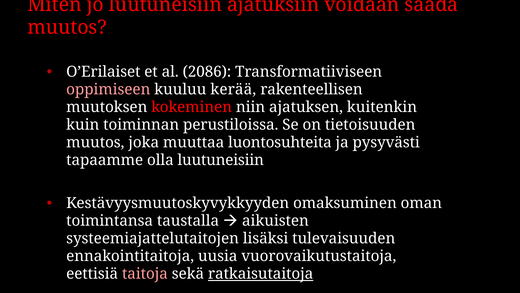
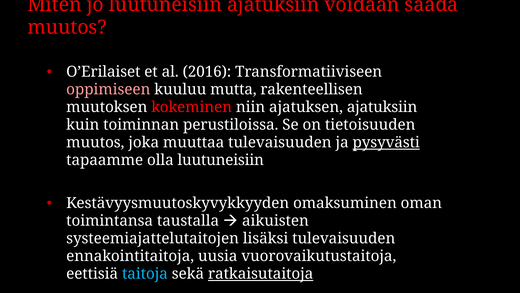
2086: 2086 -> 2016
kerää: kerää -> mutta
ajatuksen kuitenkin: kuitenkin -> ajatuksiin
muuttaa luontosuhteita: luontosuhteita -> tulevaisuuden
pysyvästi underline: none -> present
taitoja colour: pink -> light blue
